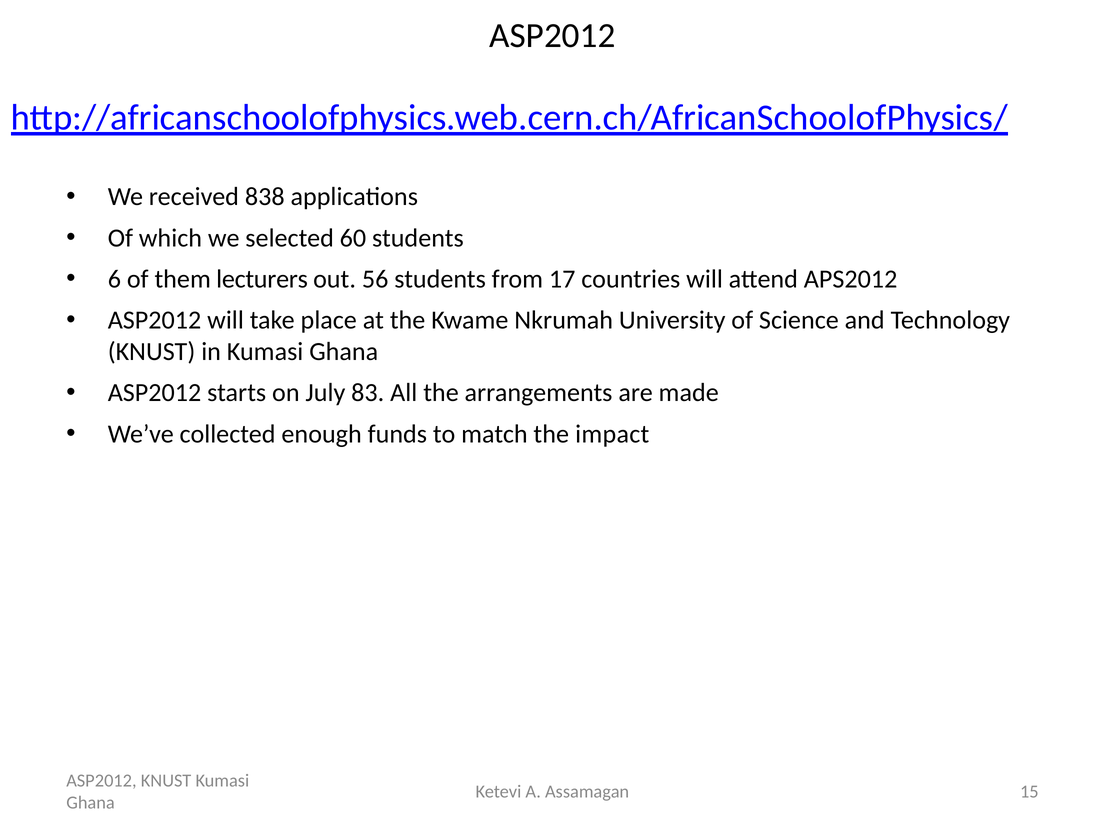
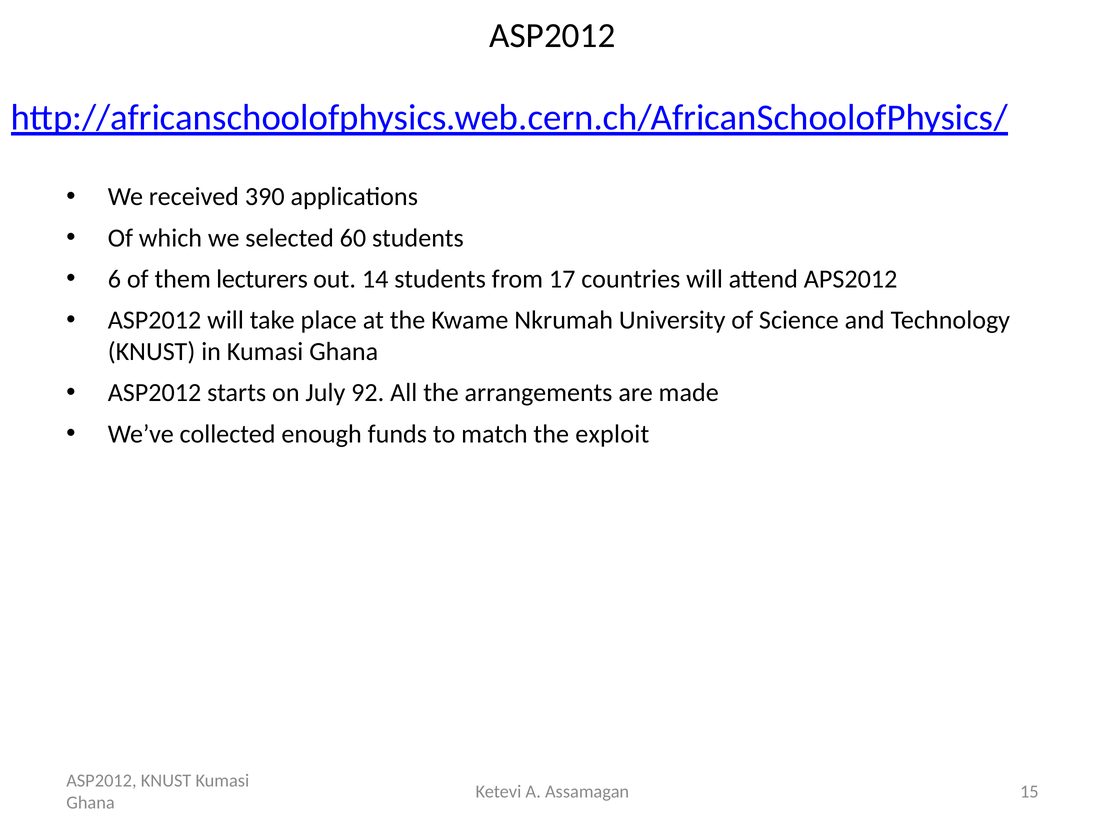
838: 838 -> 390
56: 56 -> 14
83: 83 -> 92
impact: impact -> exploit
